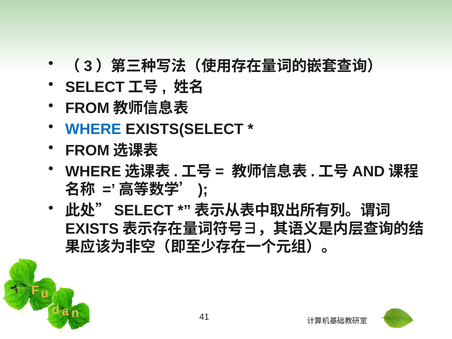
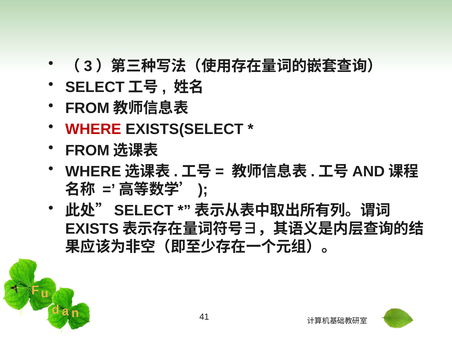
WHERE colour: blue -> red
